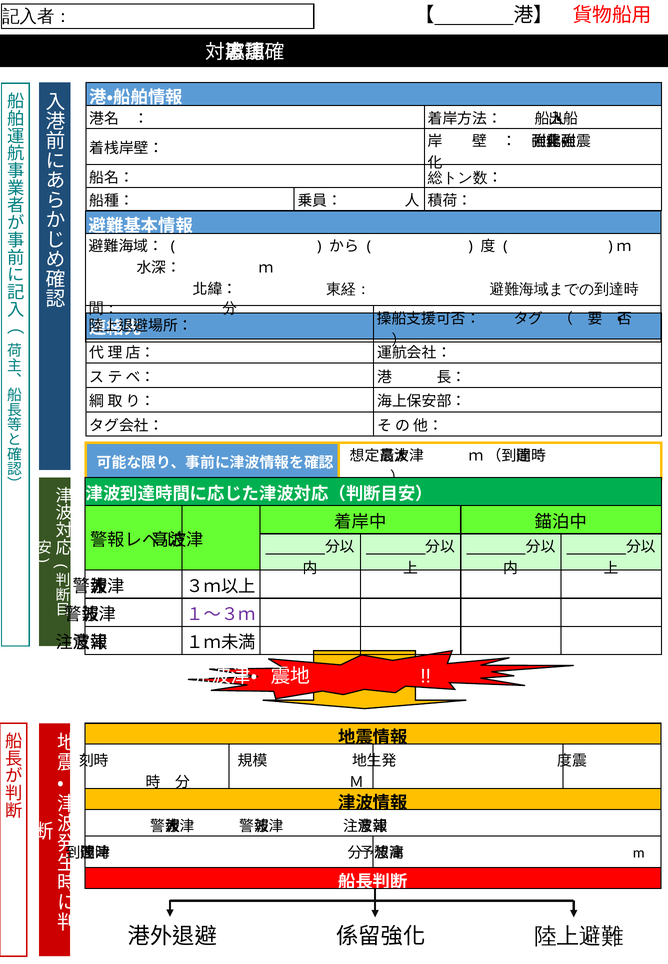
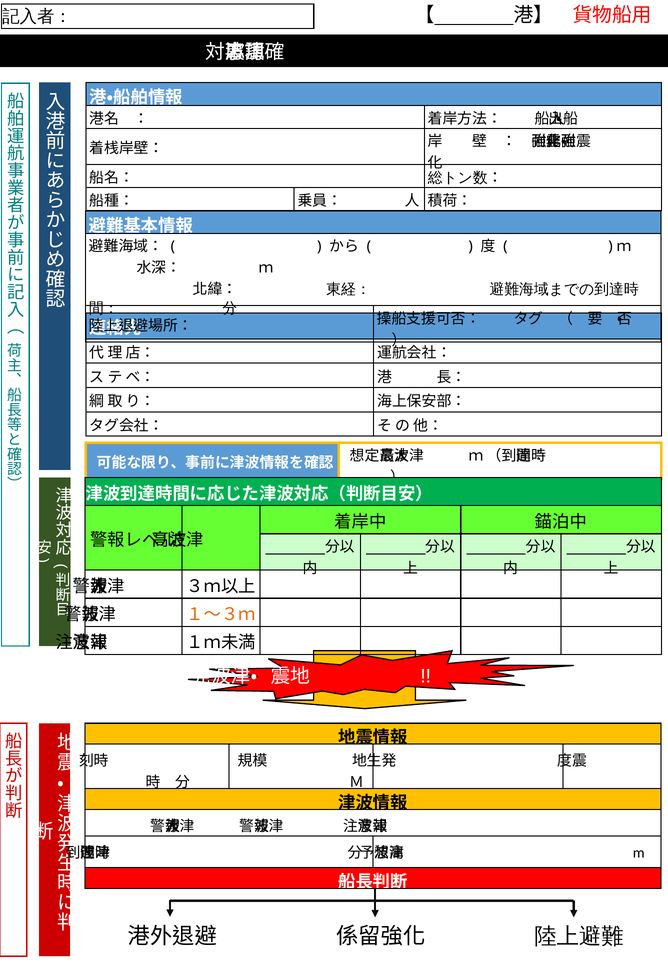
１～３ｍ colour: purple -> orange
